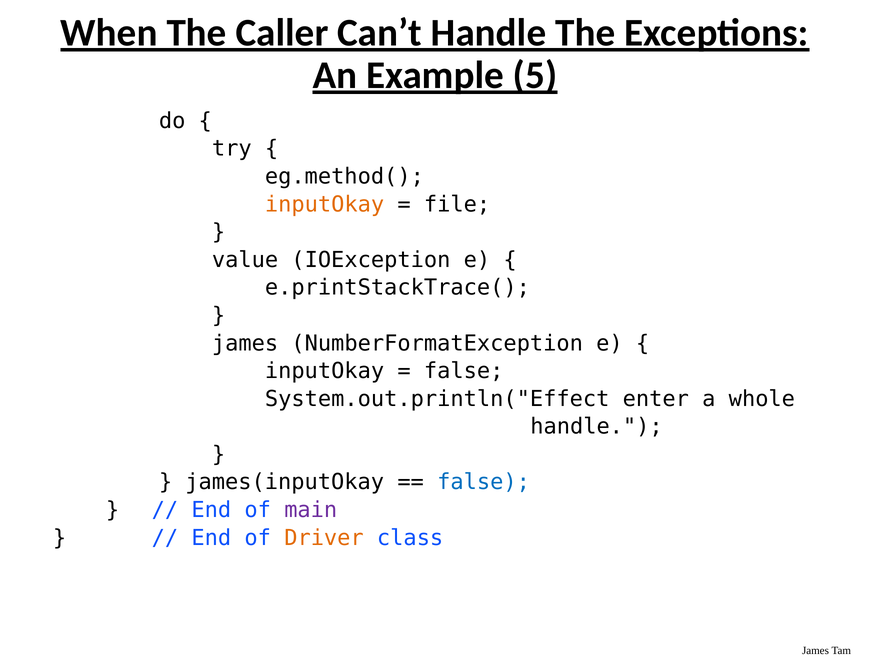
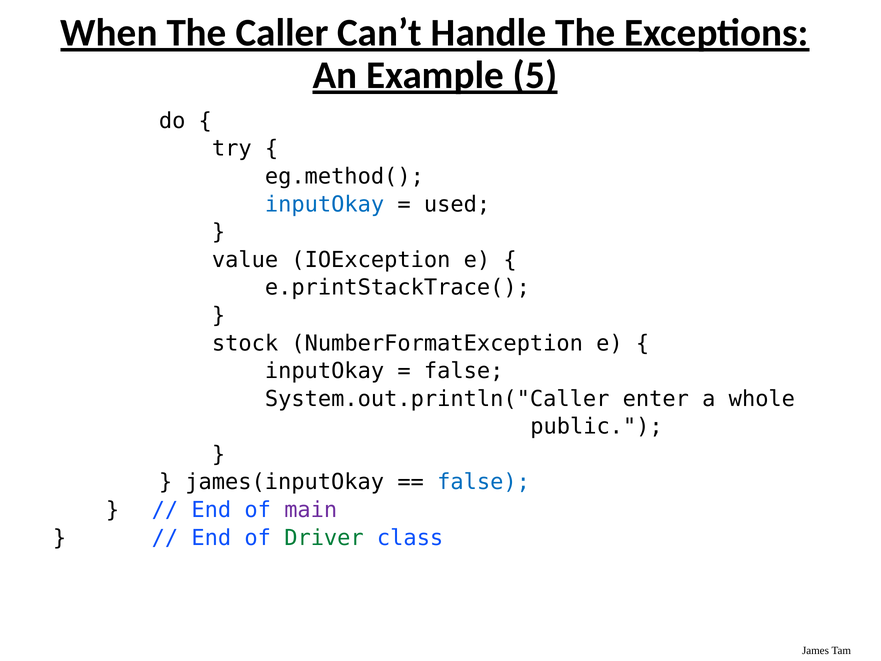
inputOkay at (325, 204) colour: orange -> blue
file: file -> used
james at (245, 343): james -> stock
System.out.println("Effect: System.out.println("Effect -> System.out.println("Caller
handle at (597, 426): handle -> public
Driver colour: orange -> green
